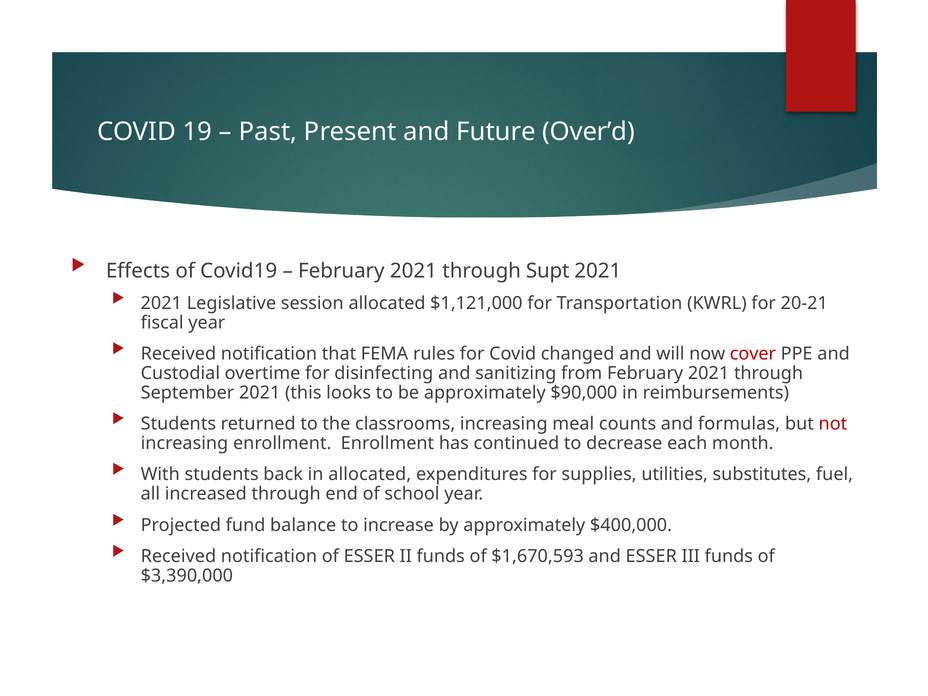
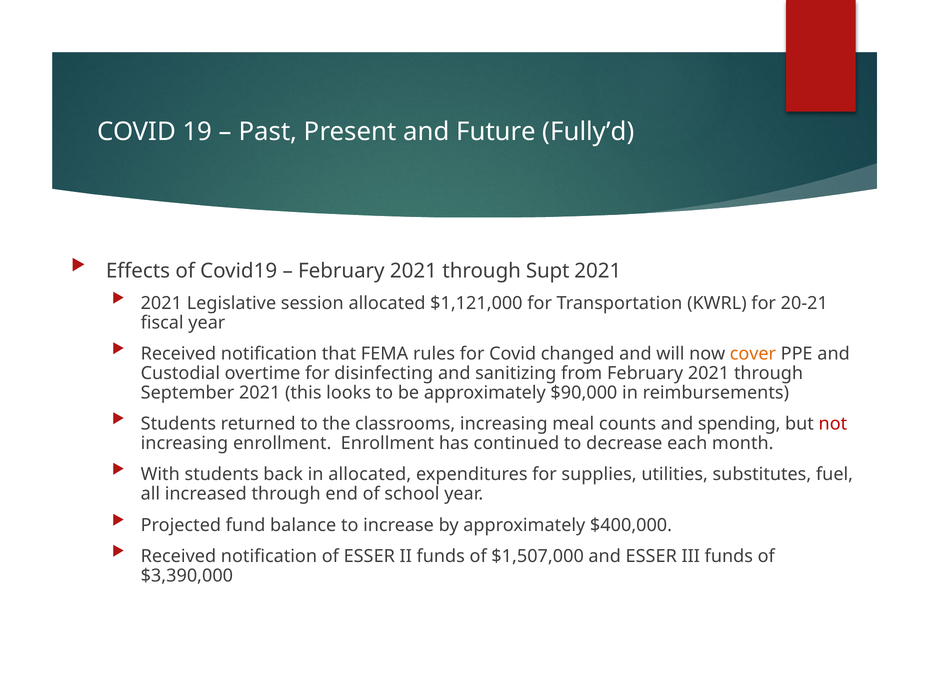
Over’d: Over’d -> Fully’d
cover colour: red -> orange
formulas: formulas -> spending
$1,670,593: $1,670,593 -> $1,507,000
